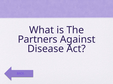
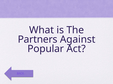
Disease: Disease -> Popular
